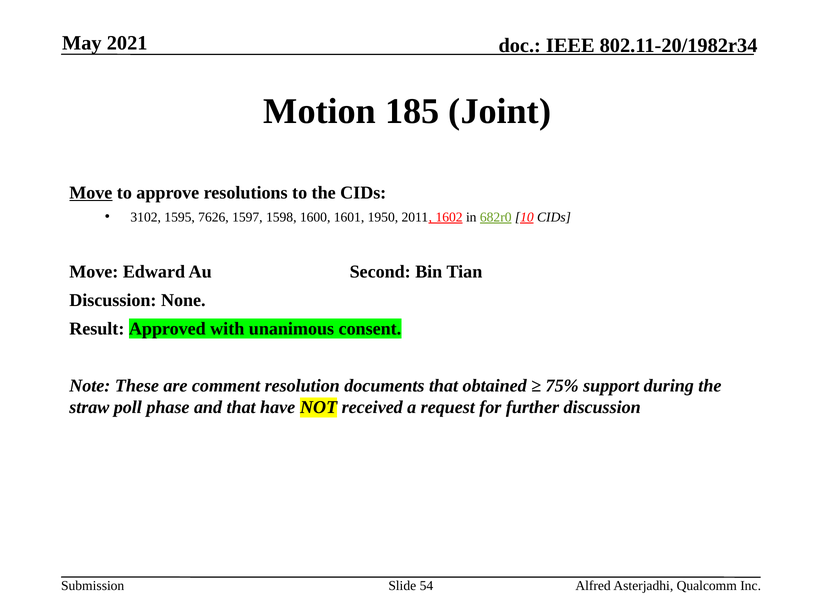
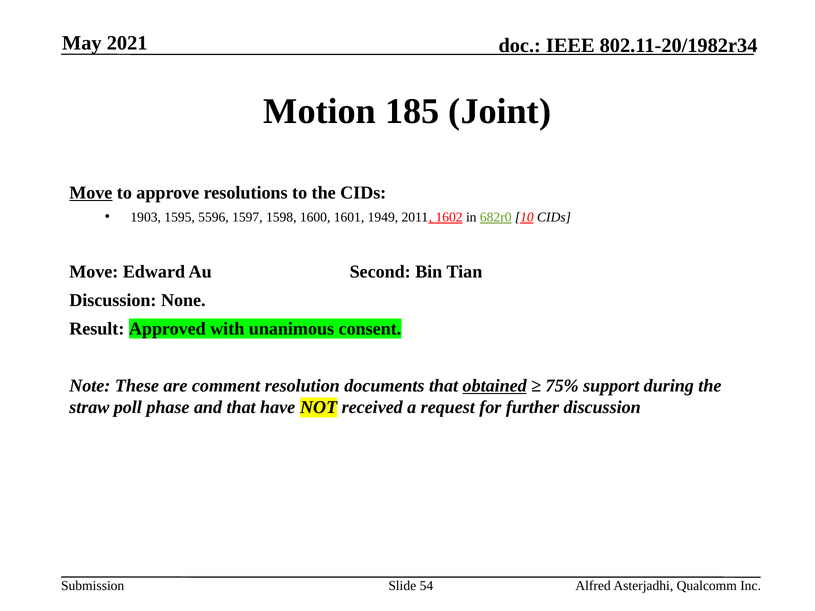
3102: 3102 -> 1903
7626: 7626 -> 5596
1950: 1950 -> 1949
obtained underline: none -> present
